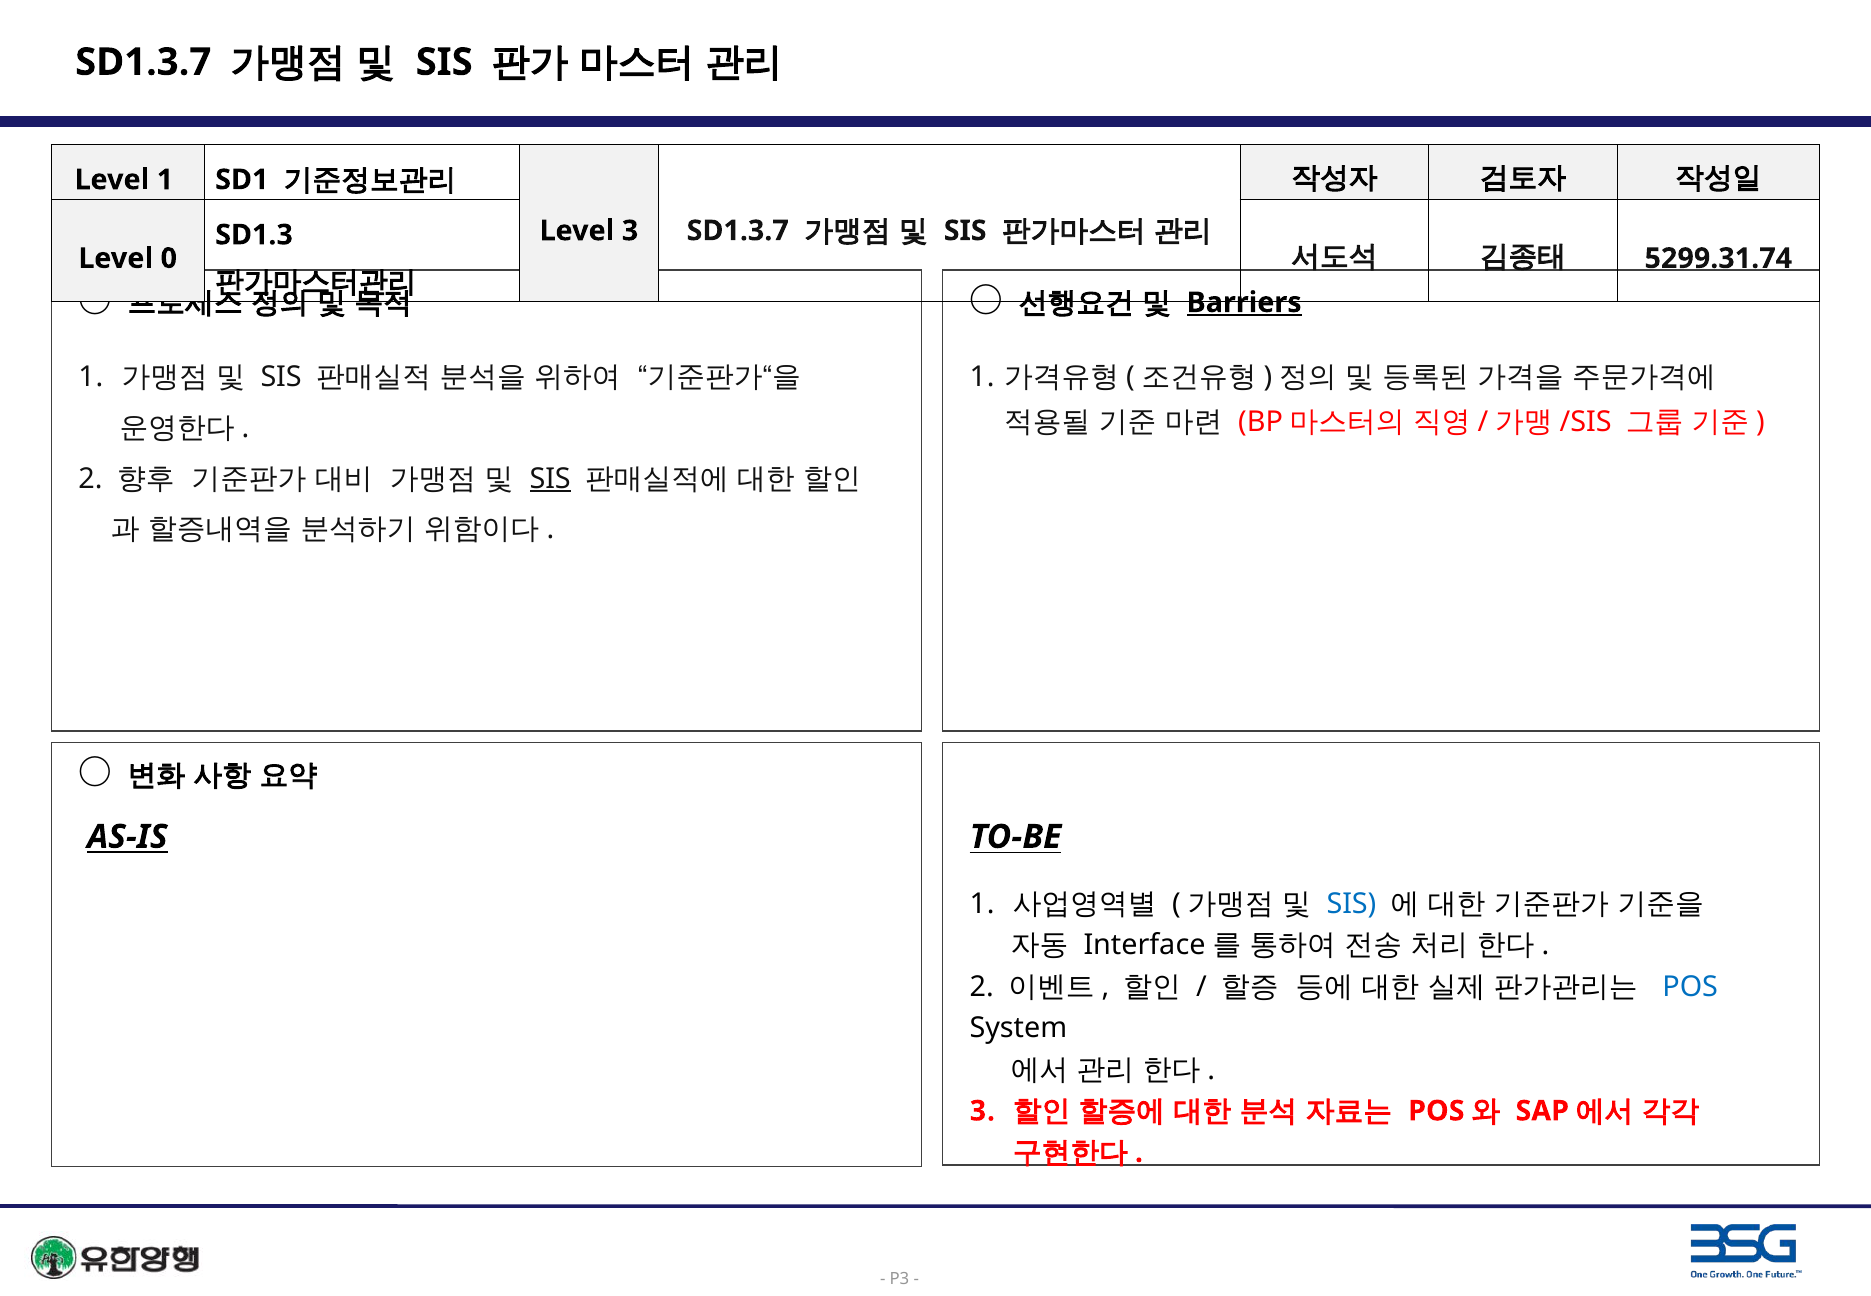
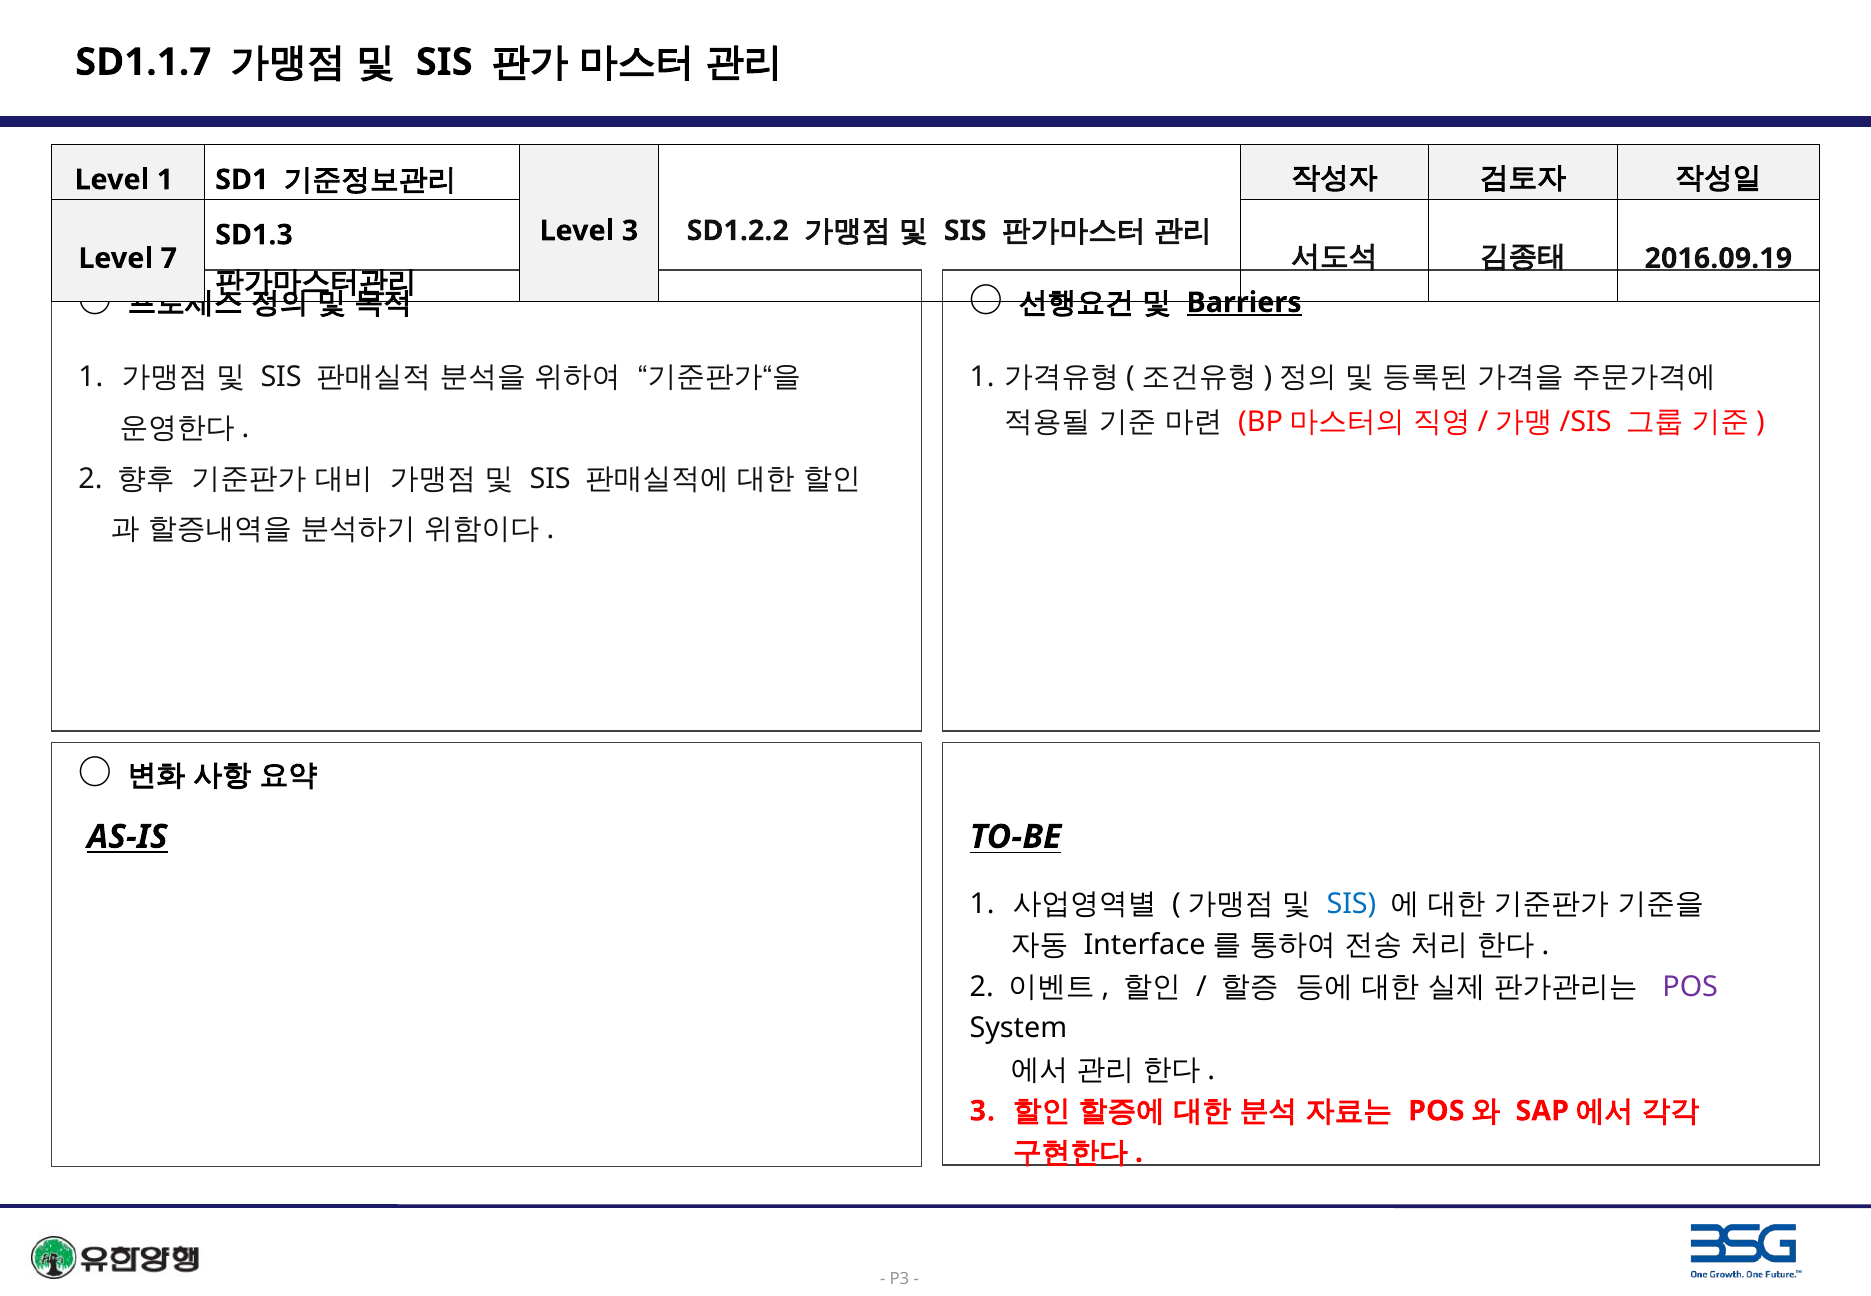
SD1.3.7 at (143, 62): SD1.3.7 -> SD1.1.7
3 SD1.3.7: SD1.3.7 -> SD1.2.2
5299.31.74: 5299.31.74 -> 2016.09.19
0: 0 -> 7
SIS at (550, 478) underline: present -> none
POS at (1690, 986) colour: blue -> purple
